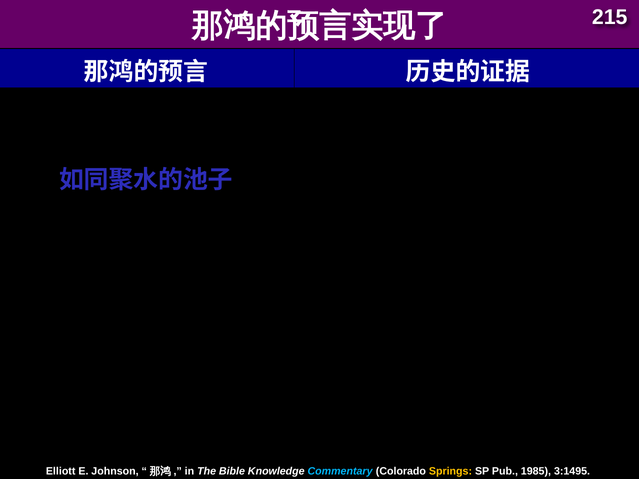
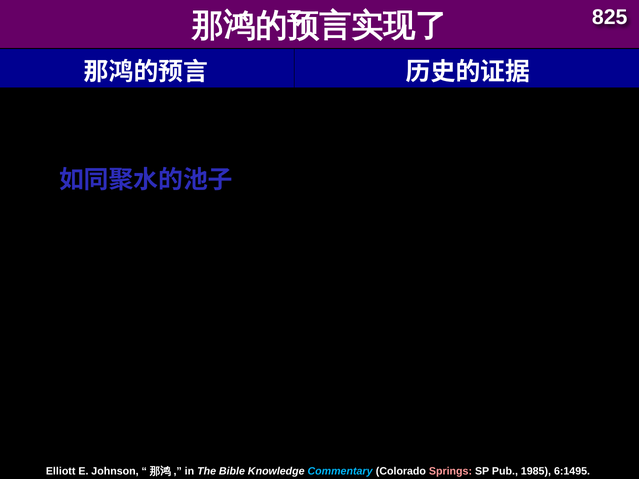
215: 215 -> 825
Springs colour: yellow -> pink
3:1495: 3:1495 -> 6:1495
